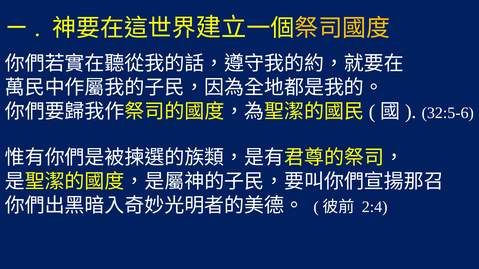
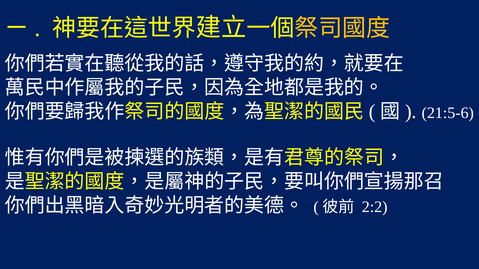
32:5-6: 32:5-6 -> 21:5-6
2:4: 2:4 -> 2:2
